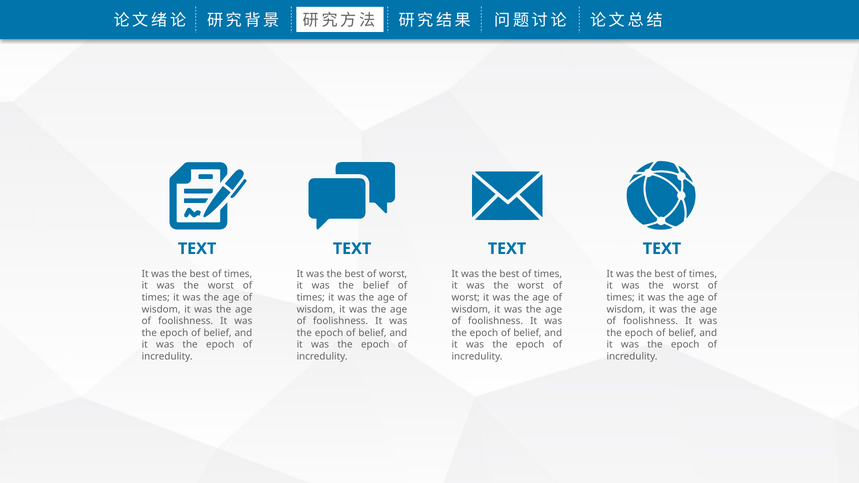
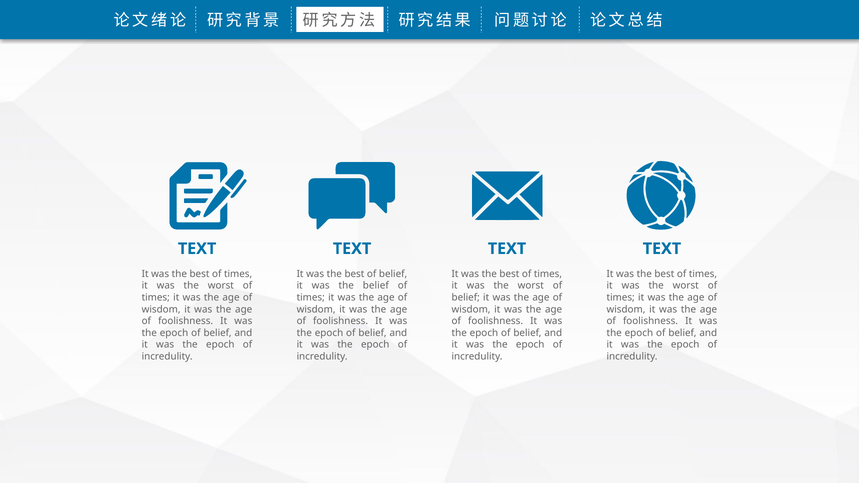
best of worst: worst -> belief
worst at (466, 298): worst -> belief
